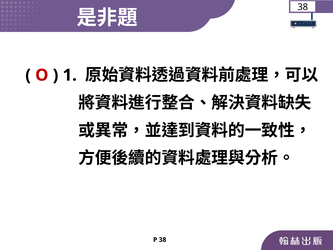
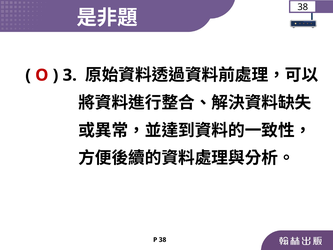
1: 1 -> 3
